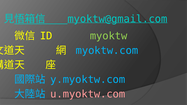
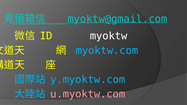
myoktw colour: light green -> white
